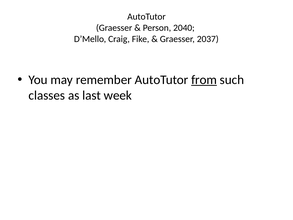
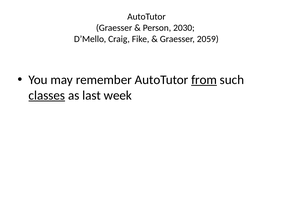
2040: 2040 -> 2030
2037: 2037 -> 2059
classes underline: none -> present
